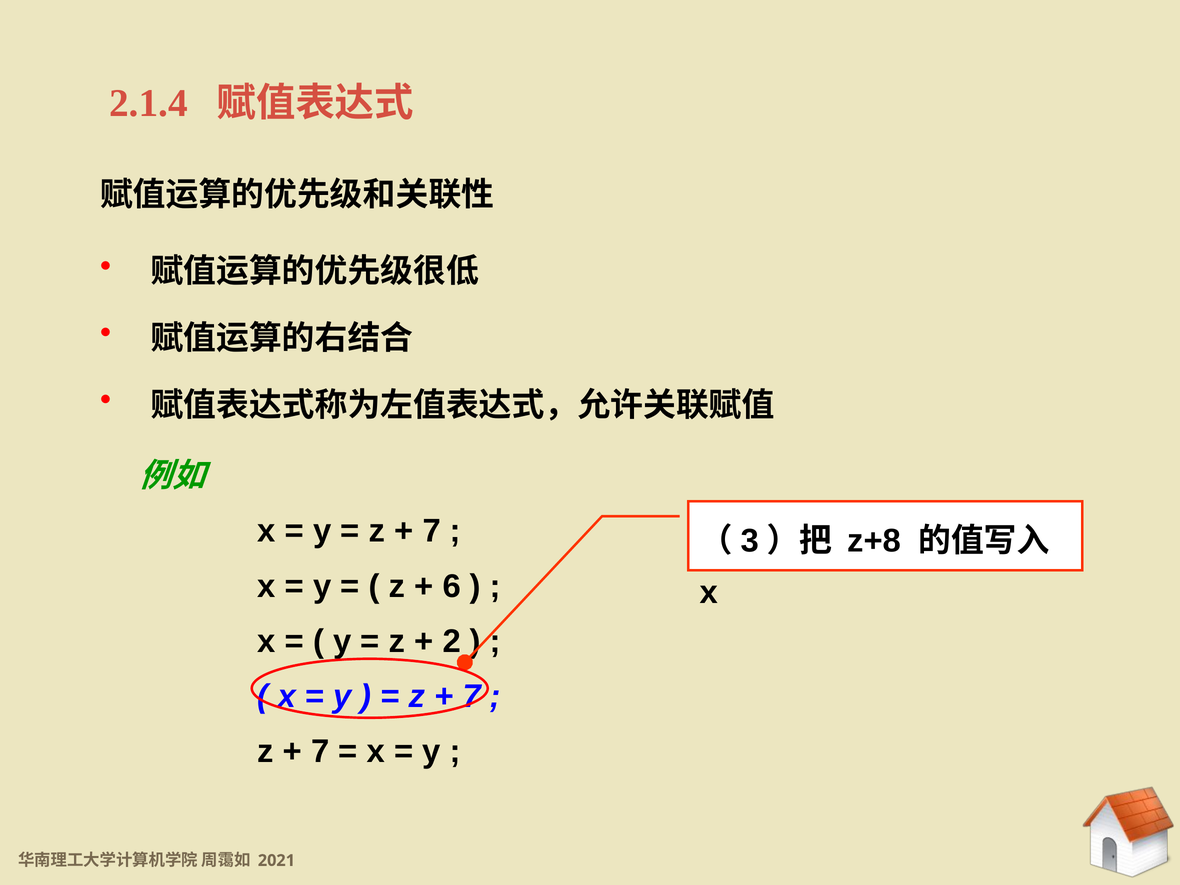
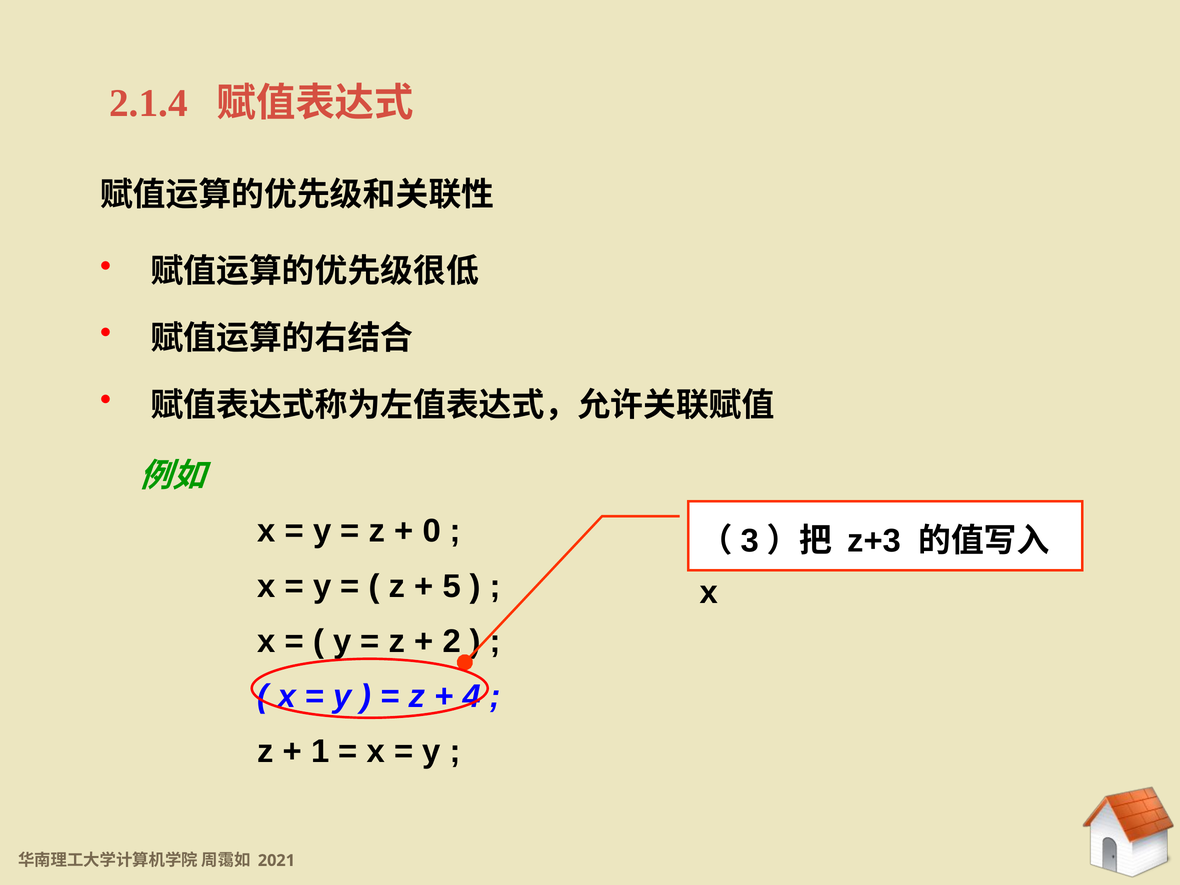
7 at (432, 531): 7 -> 0
z+8: z+8 -> z+3
6: 6 -> 5
7 at (472, 696): 7 -> 4
7 at (320, 751): 7 -> 1
